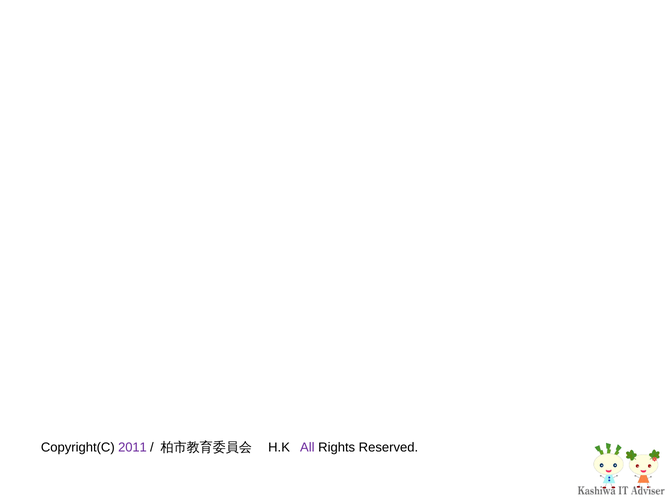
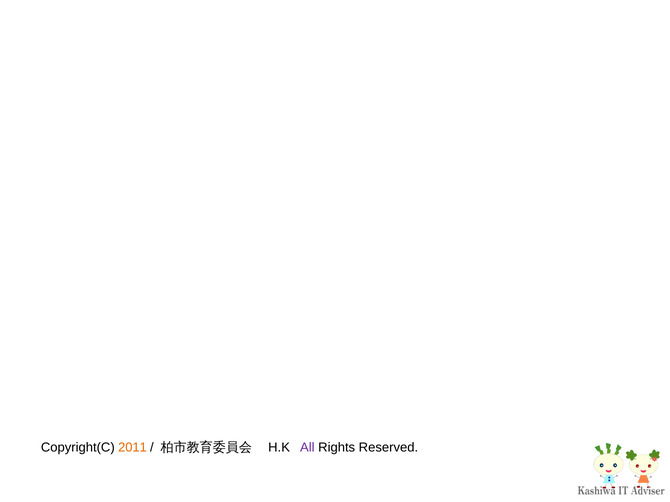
2011 colour: purple -> orange
